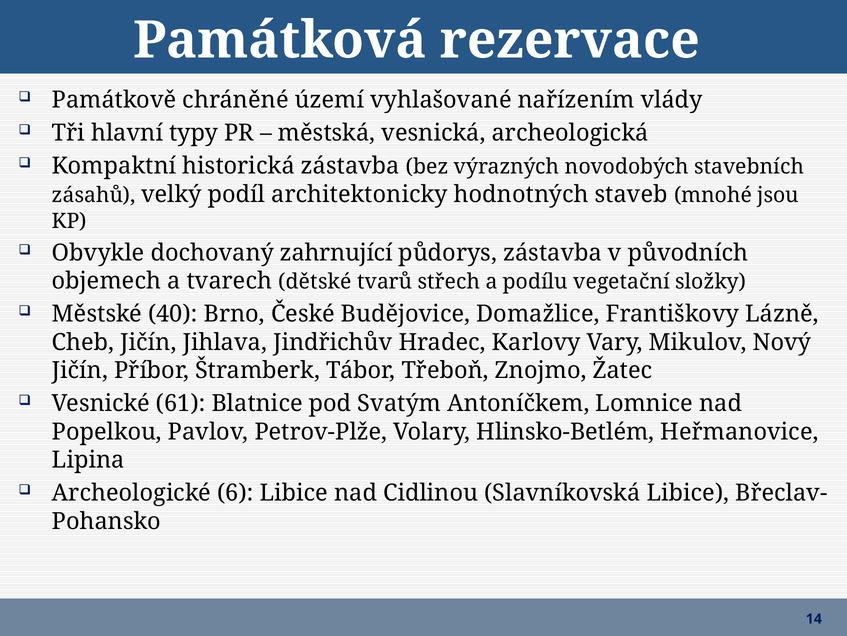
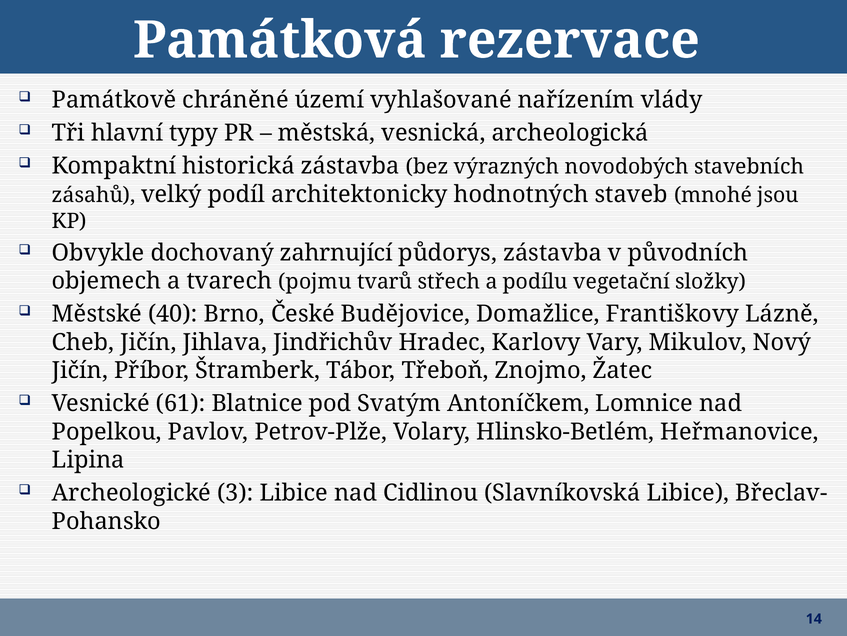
dětské: dětské -> pojmu
6: 6 -> 3
